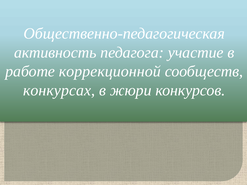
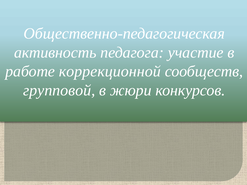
конкурсах: конкурсах -> групповой
